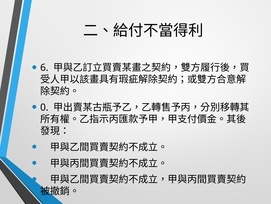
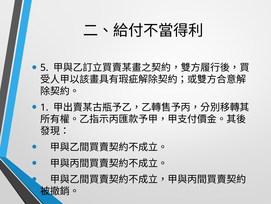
6: 6 -> 5
0: 0 -> 1
